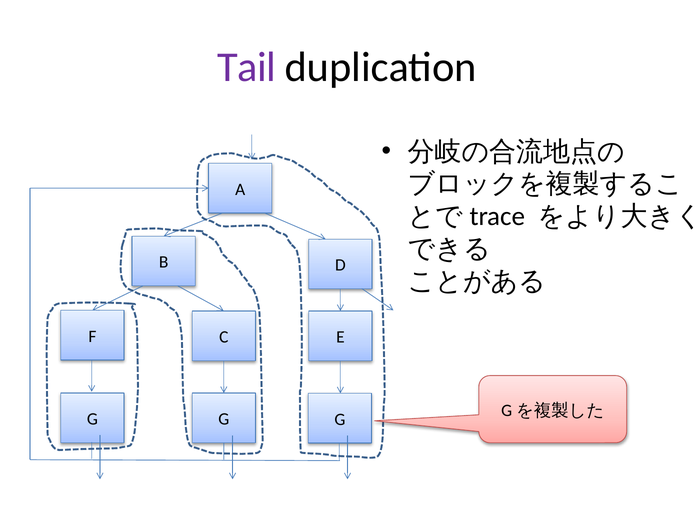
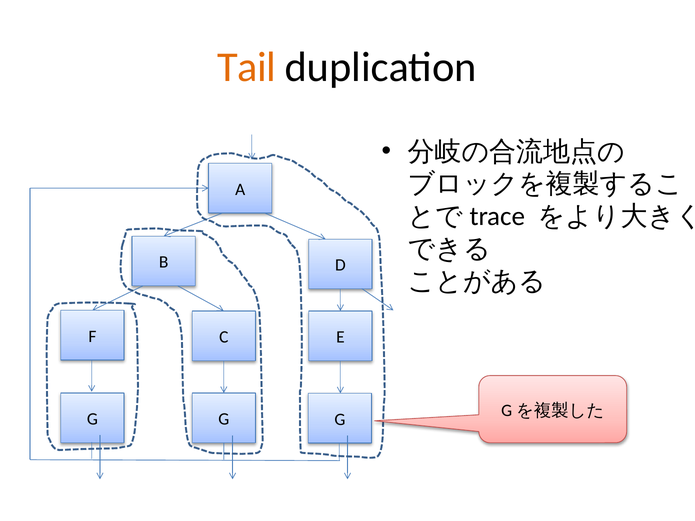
Tail colour: purple -> orange
